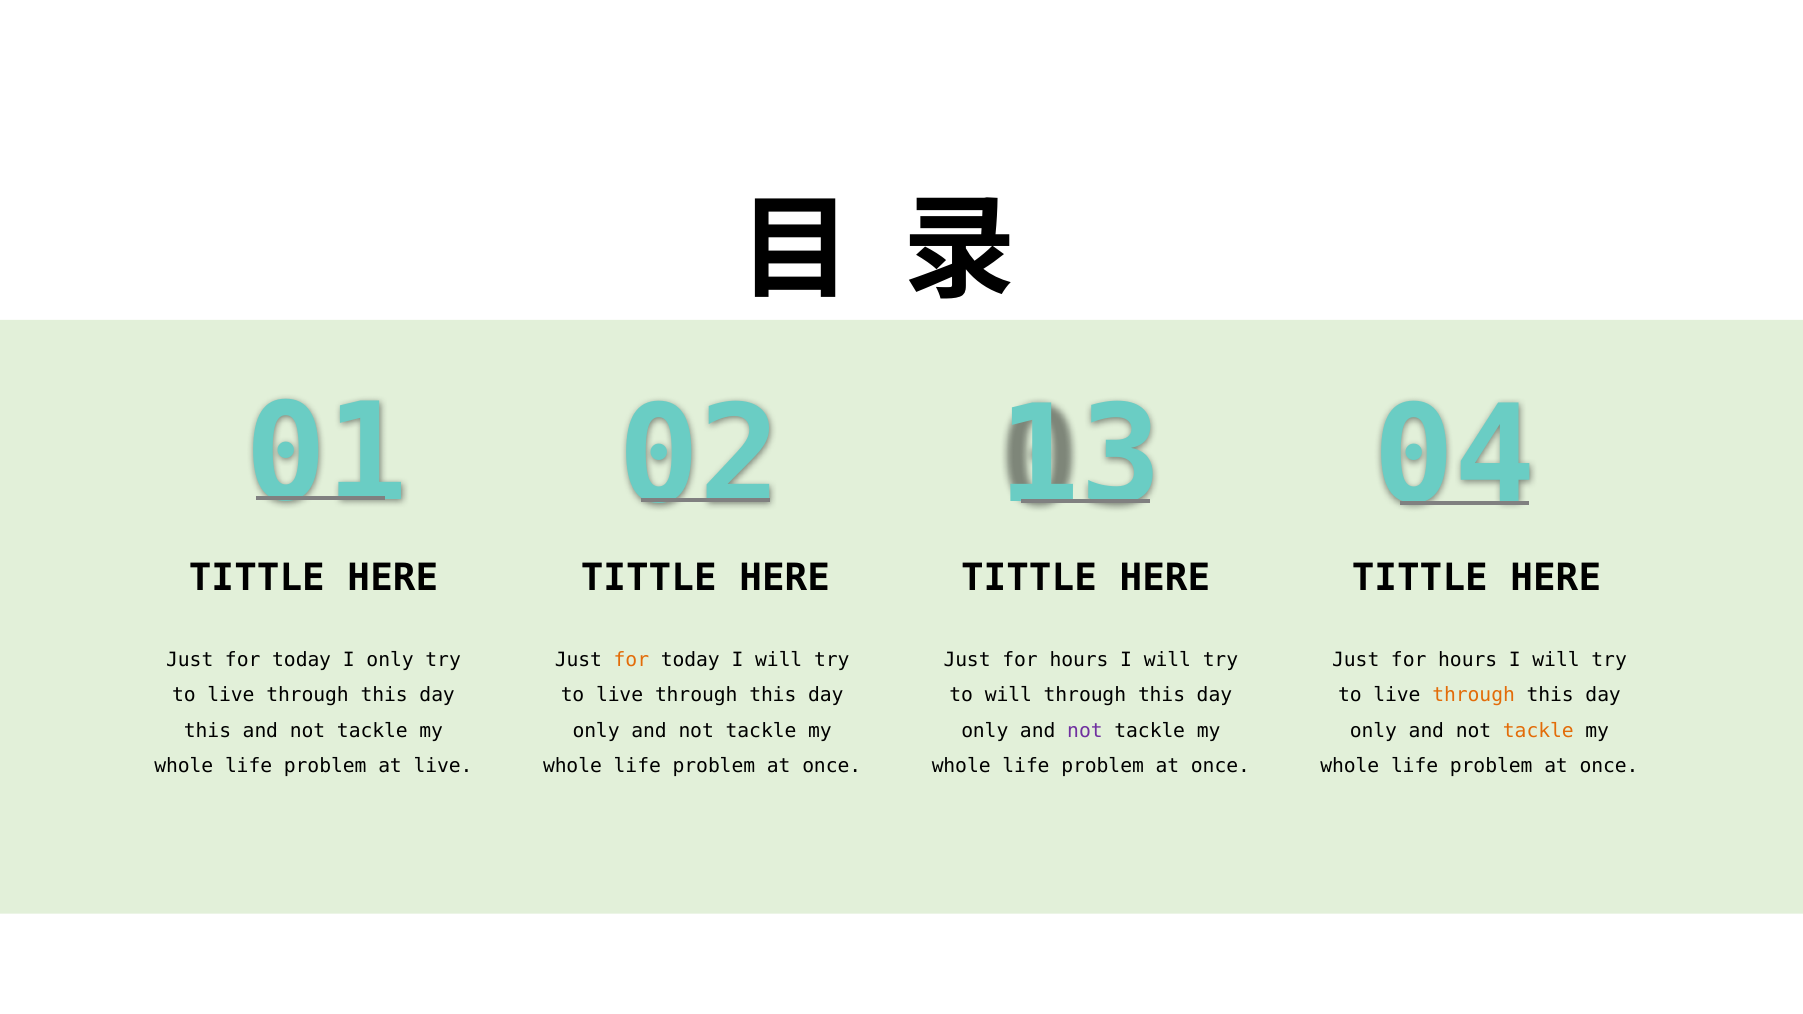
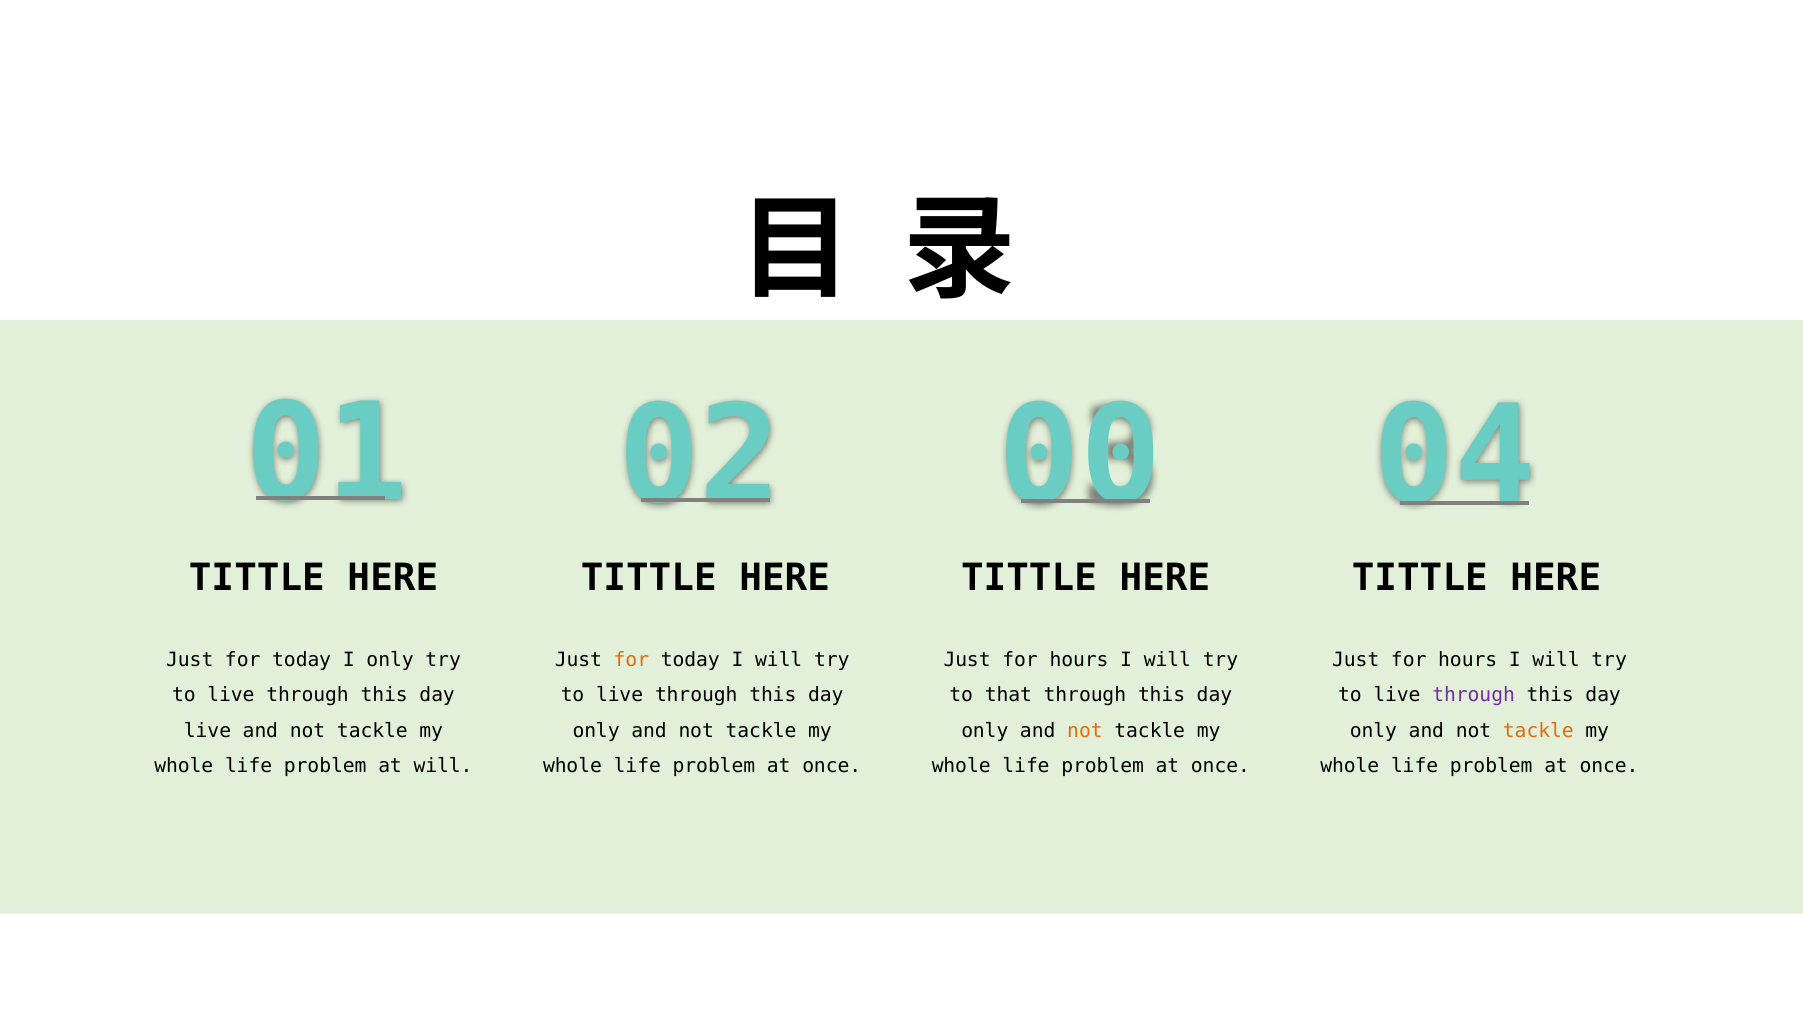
13: 13 -> 00
to will: will -> that
through at (1474, 696) colour: orange -> purple
this at (208, 731): this -> live
not at (1085, 731) colour: purple -> orange
at live: live -> will
